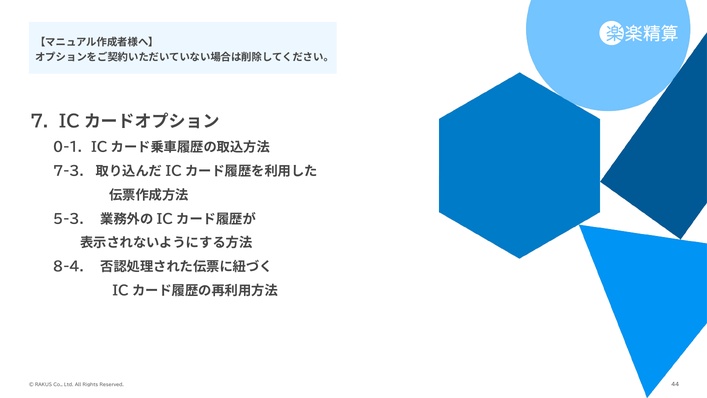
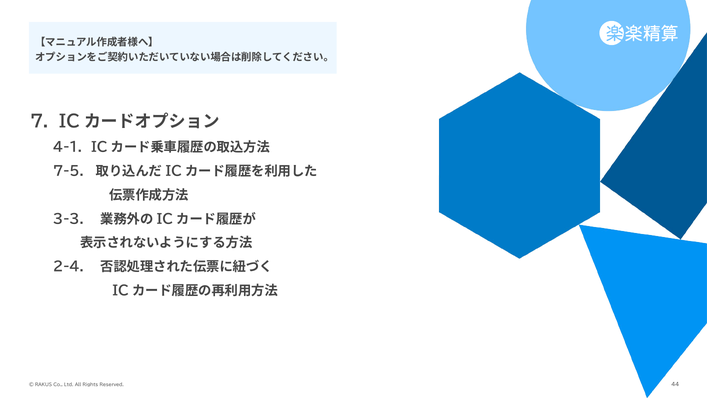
0-1: 0-1 -> 4-1
7-3: 7-3 -> 7-5
5-3: 5-3 -> 3-3
8-4: 8-4 -> 2-4
